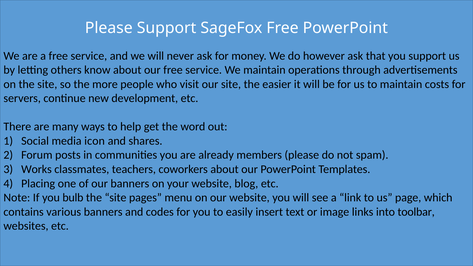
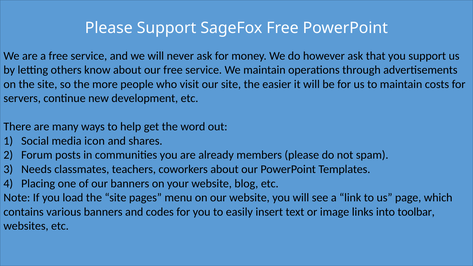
Works: Works -> Needs
bulb: bulb -> load
